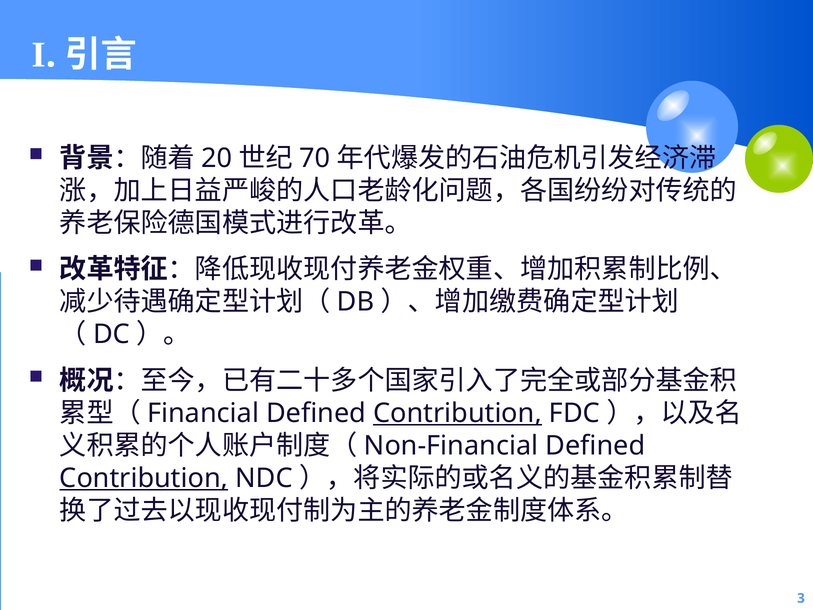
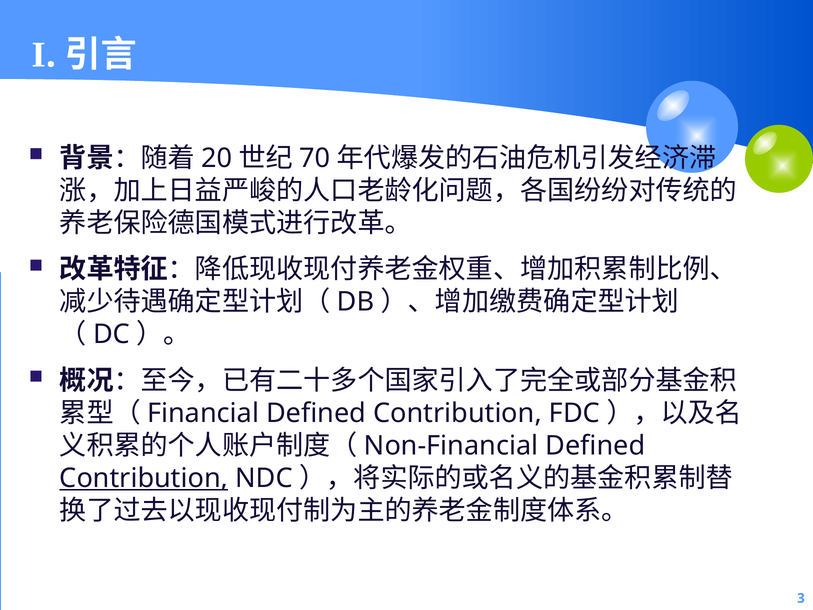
Contribution at (458, 413) underline: present -> none
